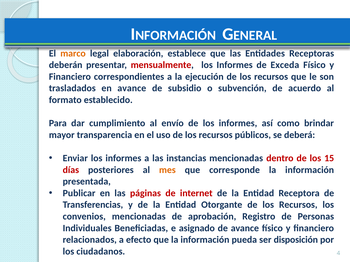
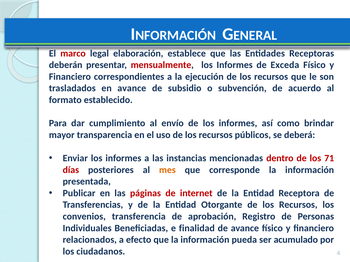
marco colour: orange -> red
15: 15 -> 71
convenios mencionadas: mencionadas -> transferencia
asignado: asignado -> finalidad
disposición: disposición -> acumulado
